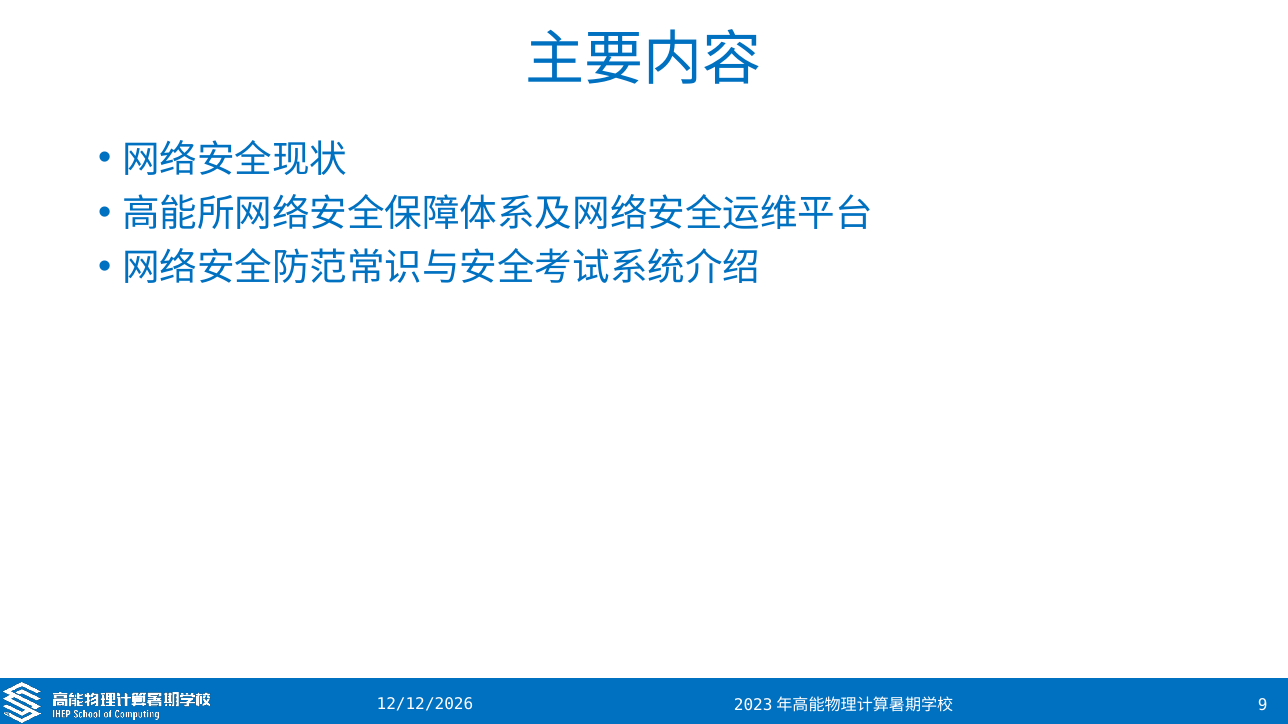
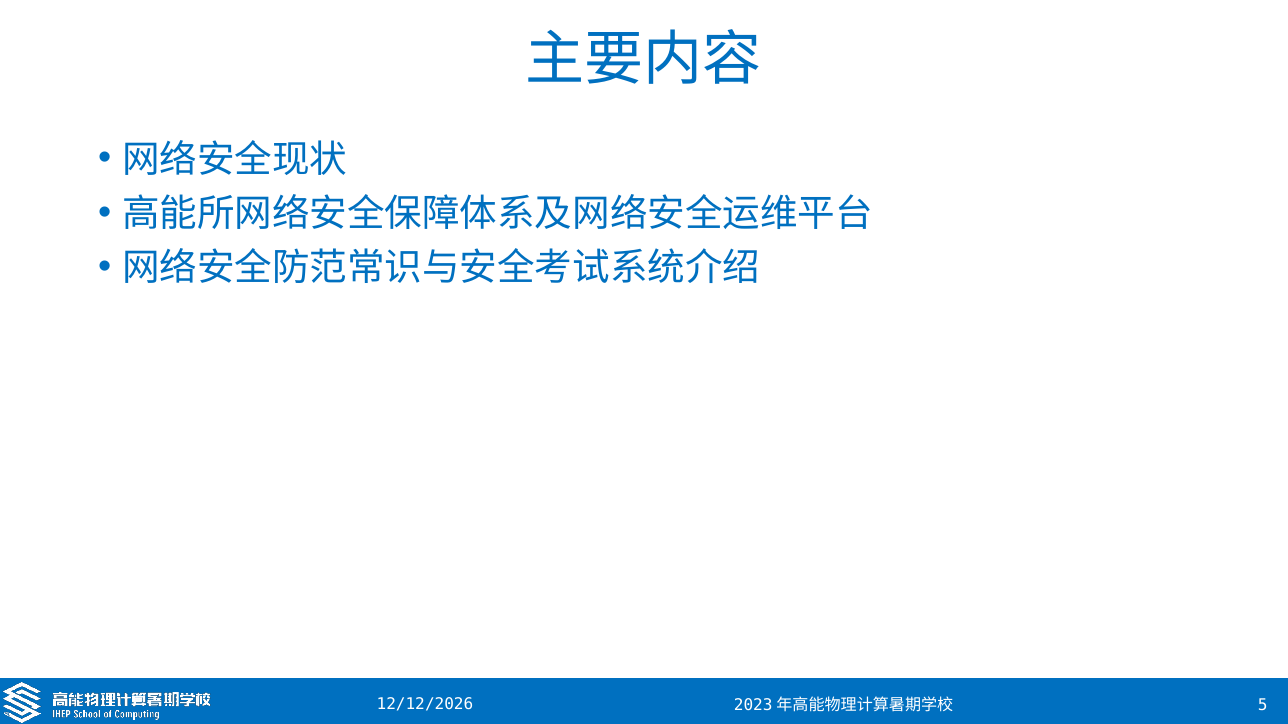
9: 9 -> 5
